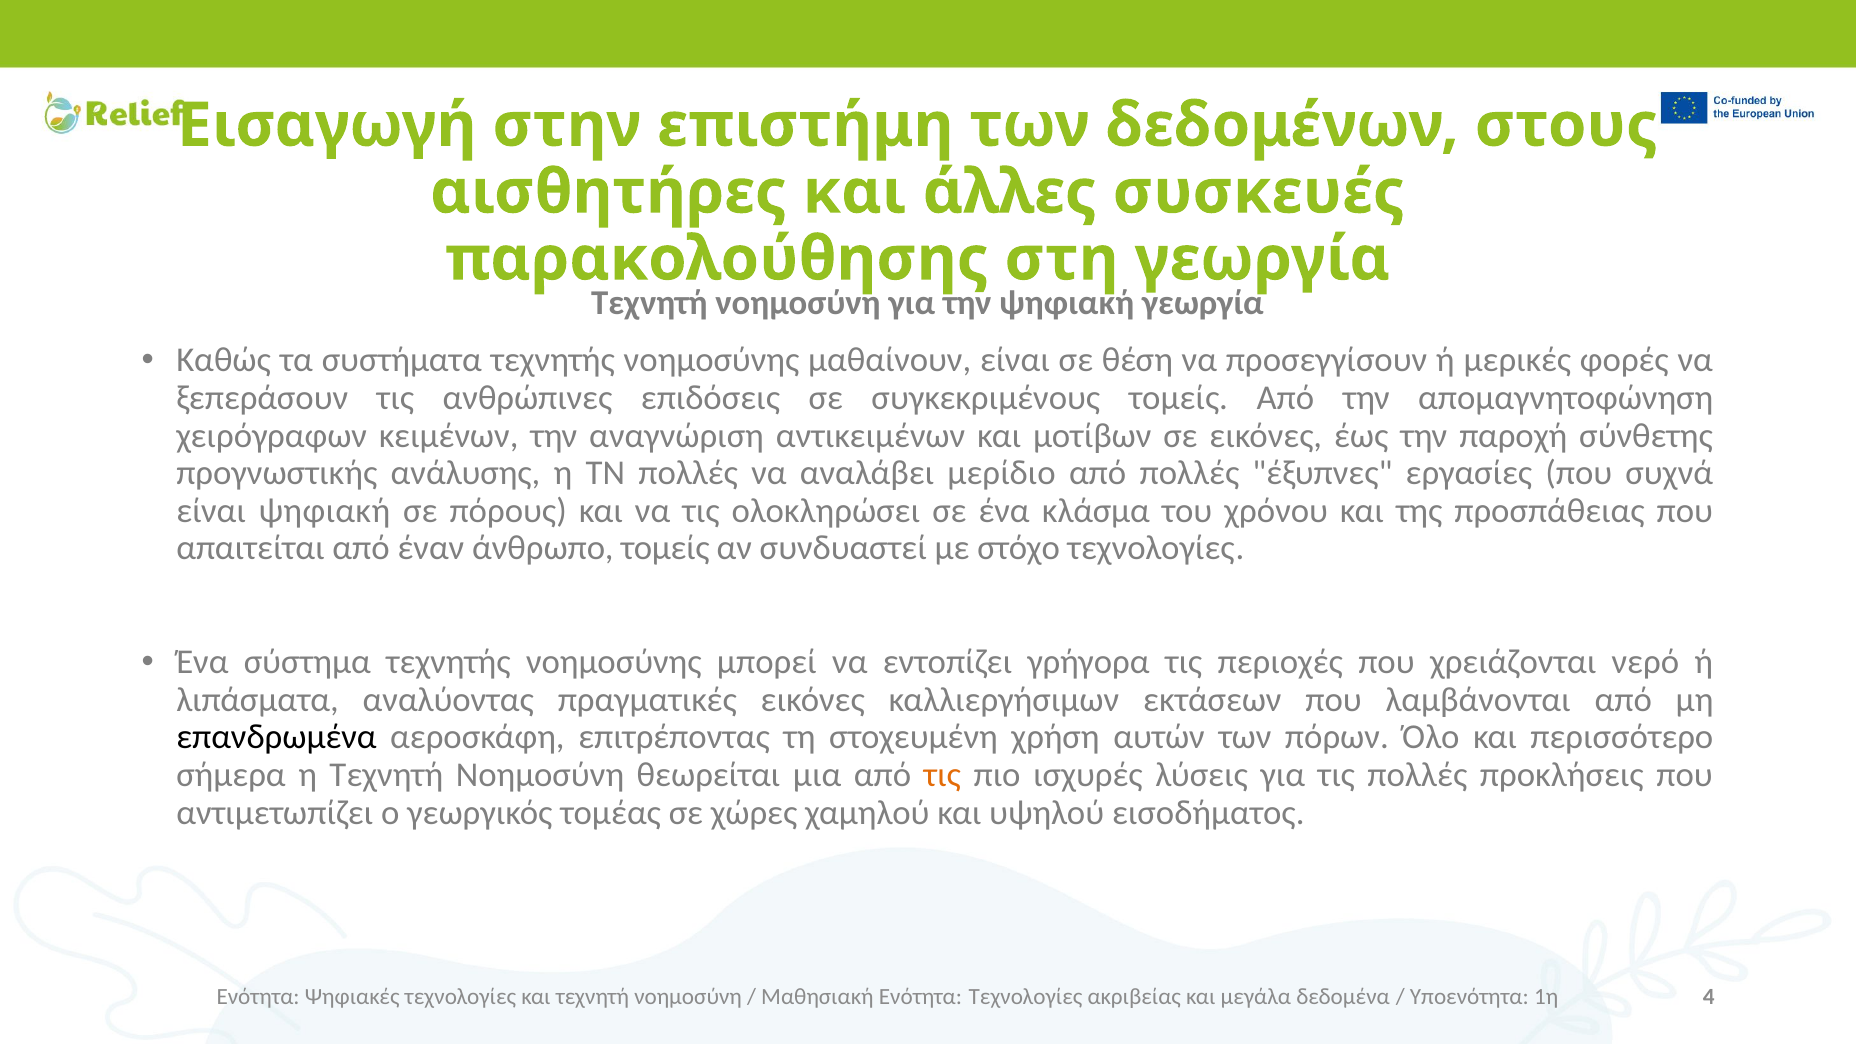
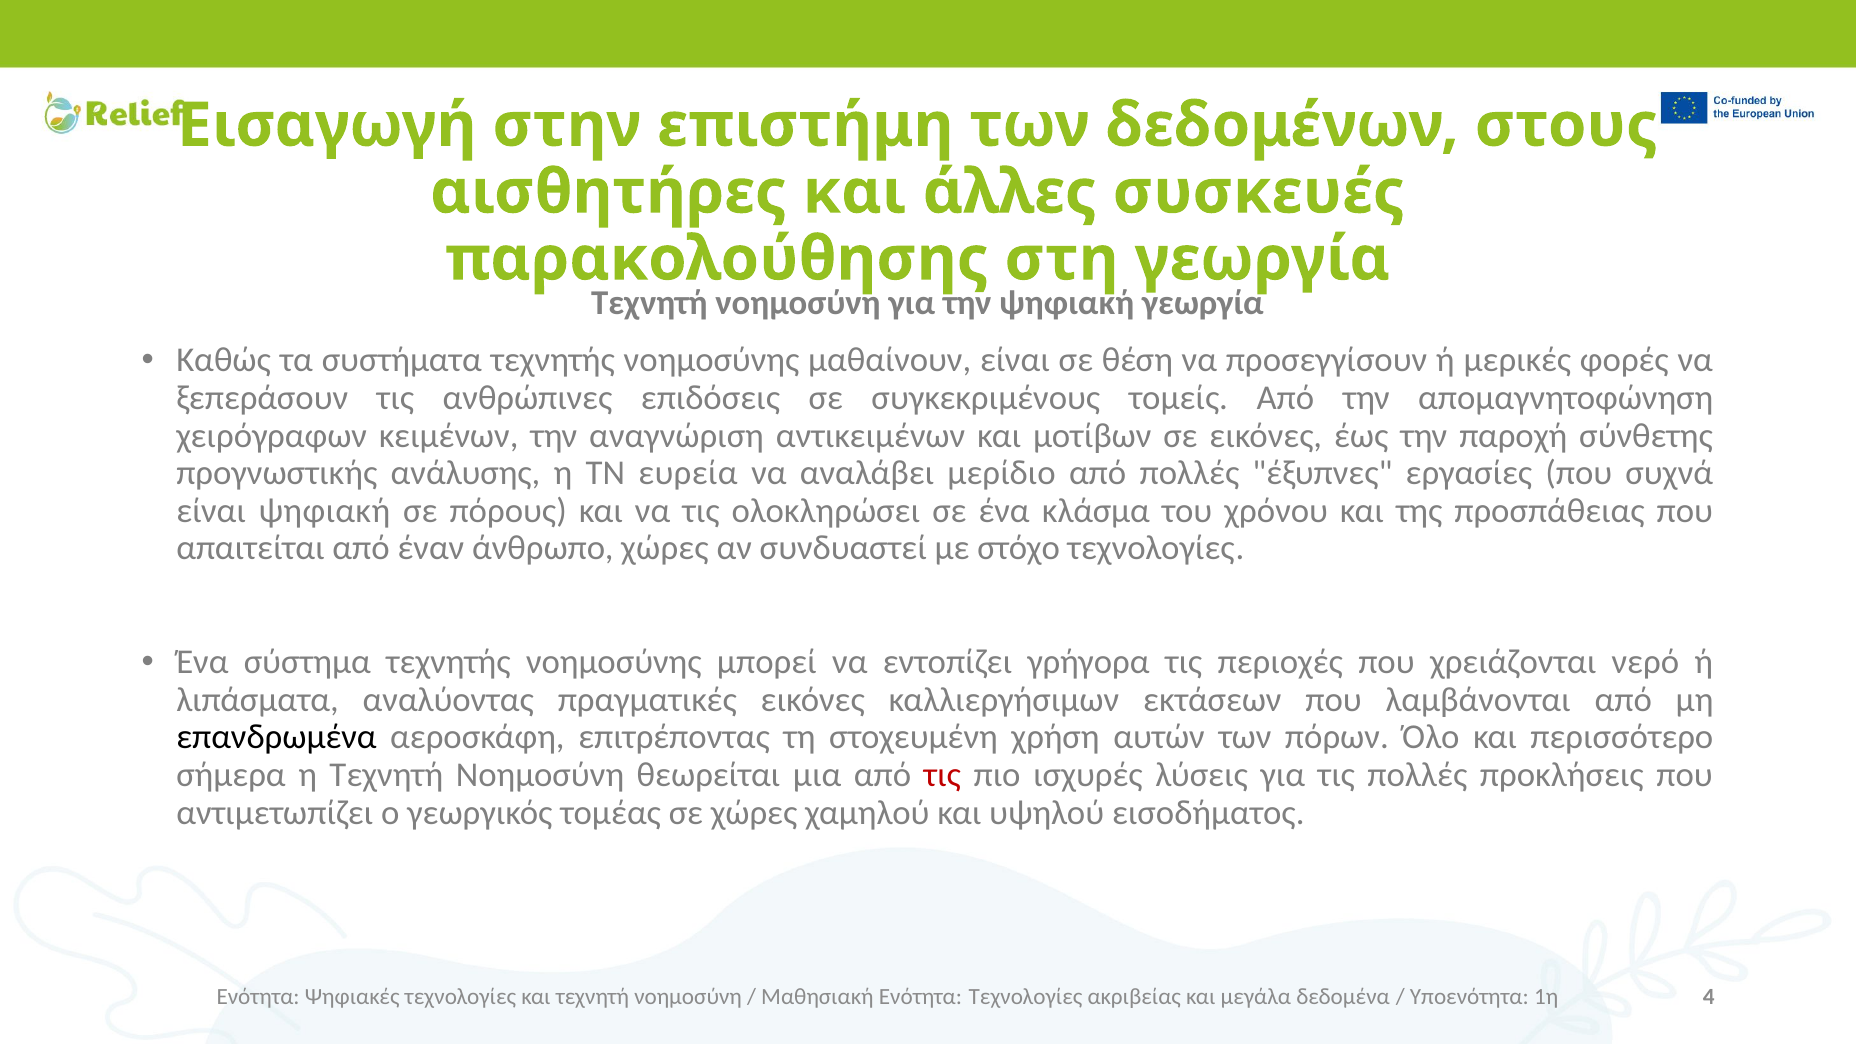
ΤΝ πολλές: πολλές -> ευρεία
άνθρωπο τομείς: τομείς -> χώρες
τις at (942, 775) colour: orange -> red
